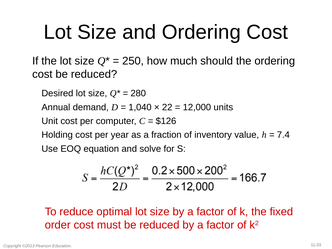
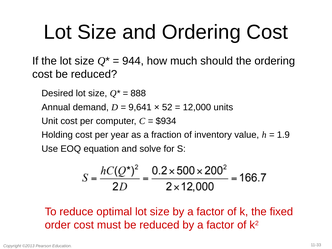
250: 250 -> 944
280: 280 -> 888
1,040: 1,040 -> 9,641
22: 22 -> 52
$126: $126 -> $934
7.4: 7.4 -> 1.9
